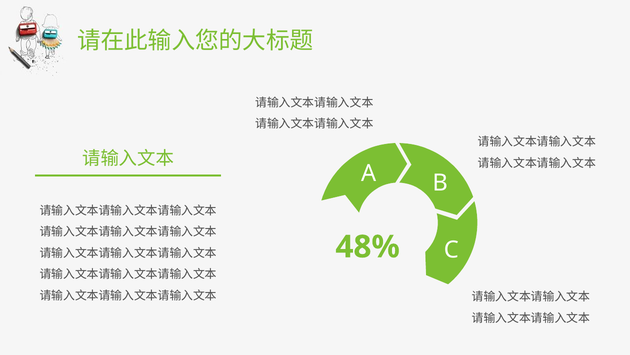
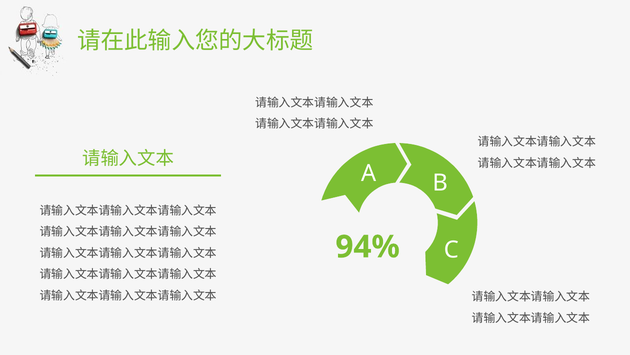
48%: 48% -> 94%
